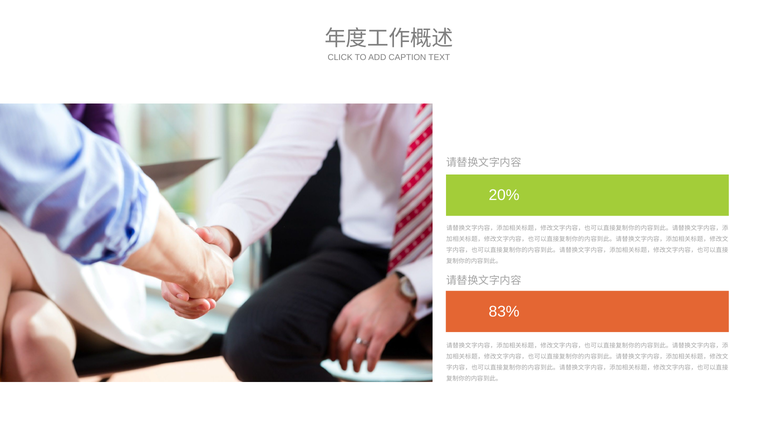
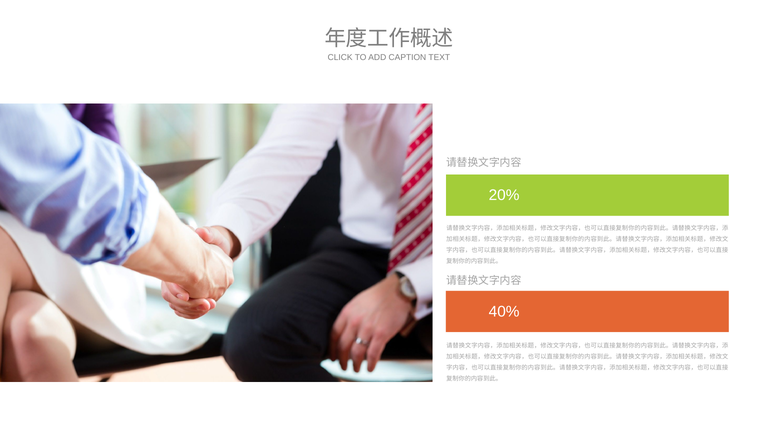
83%: 83% -> 40%
